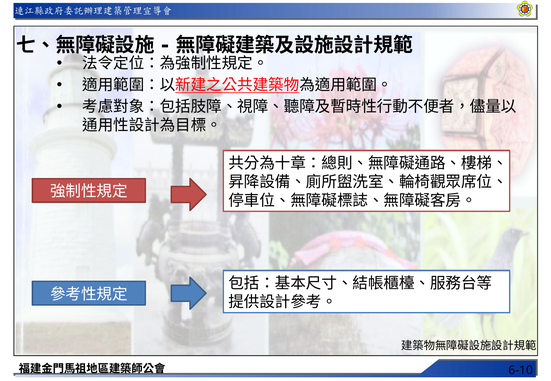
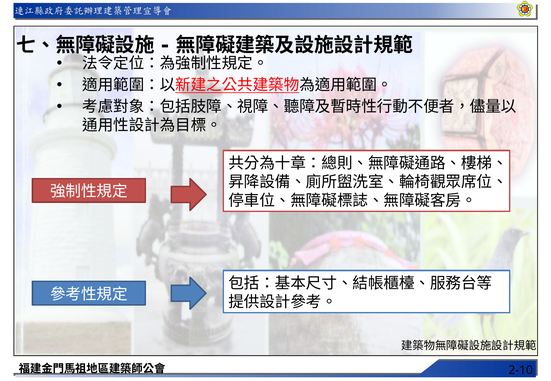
6-10: 6-10 -> 2-10
